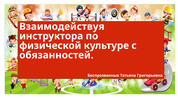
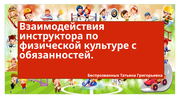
Взаимодействуя: Взаимодействуя -> Взаимодействия
